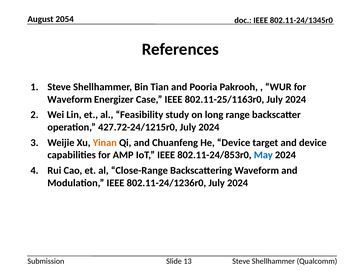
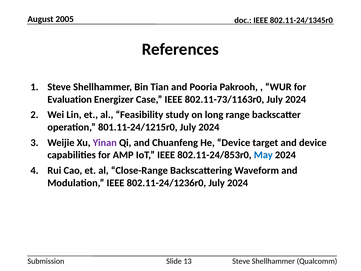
2054: 2054 -> 2005
Waveform at (70, 99): Waveform -> Evaluation
802.11-25/1163r0: 802.11-25/1163r0 -> 802.11-73/1163r0
427.72-24/1215r0: 427.72-24/1215r0 -> 801.11-24/1215r0
Yinan colour: orange -> purple
